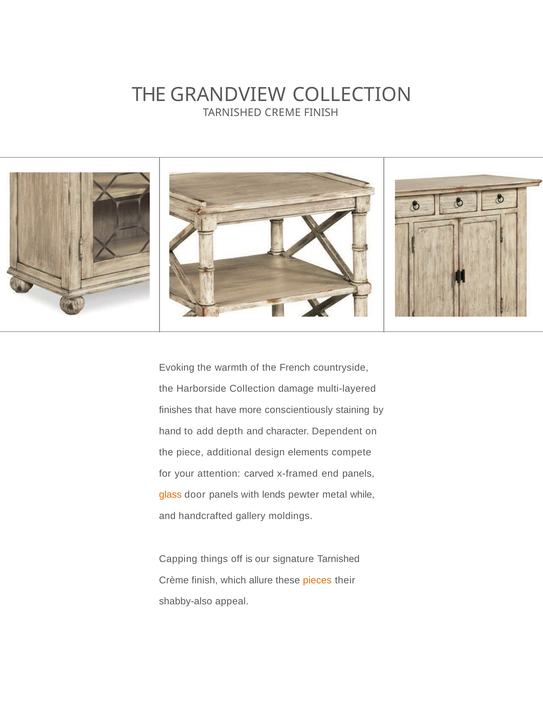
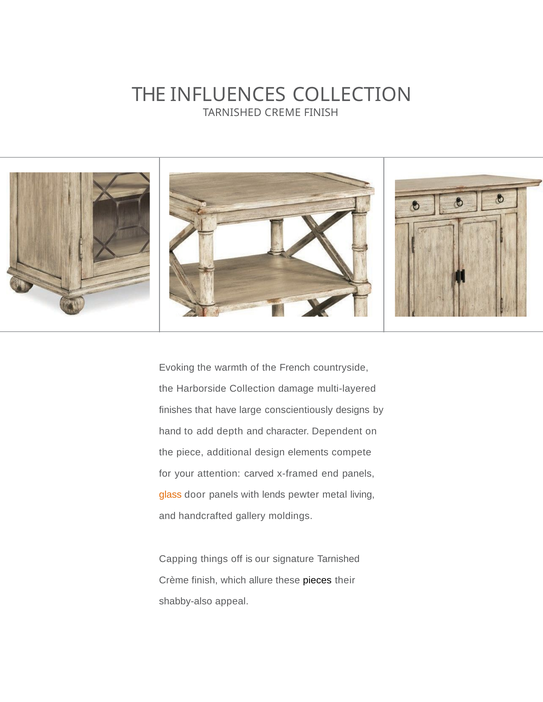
GRANDVIEW: GRANDVIEW -> INFLUENCES
more: more -> large
staining: staining -> designs
while: while -> living
pieces colour: orange -> black
